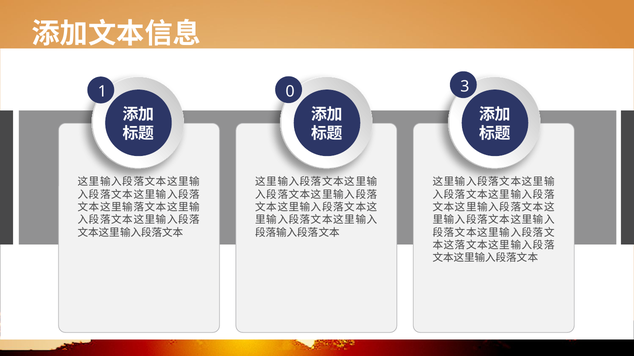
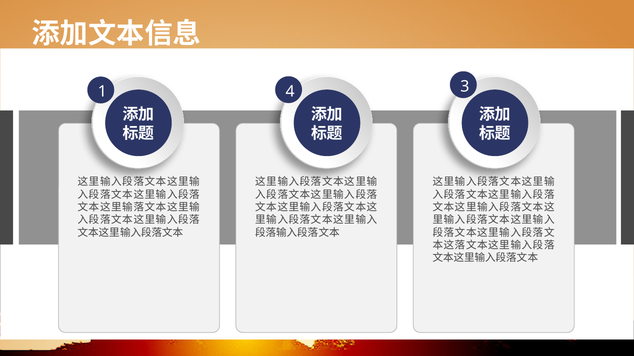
0: 0 -> 4
